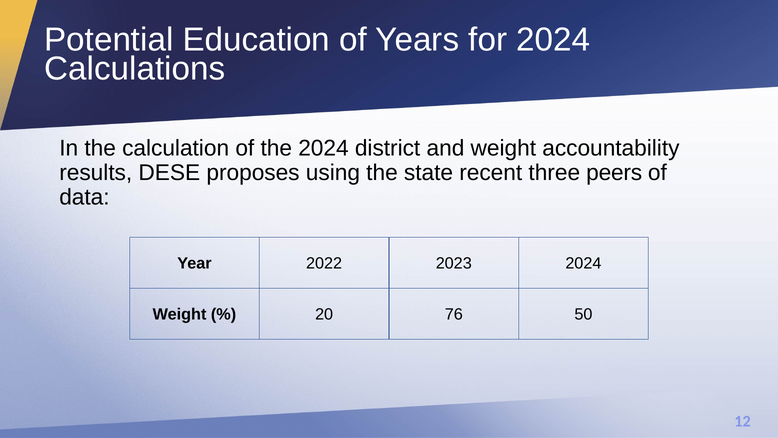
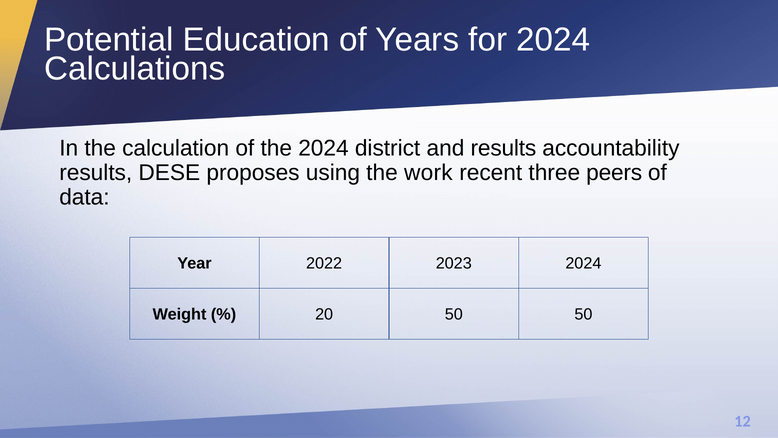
and weight: weight -> results
state: state -> work
20 76: 76 -> 50
